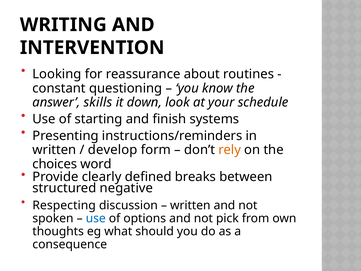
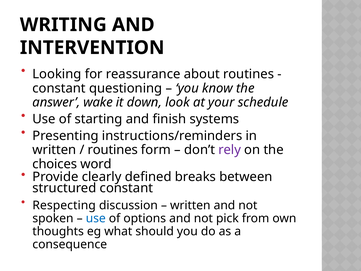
skills: skills -> wake
develop at (113, 150): develop -> routines
rely colour: orange -> purple
structured negative: negative -> constant
